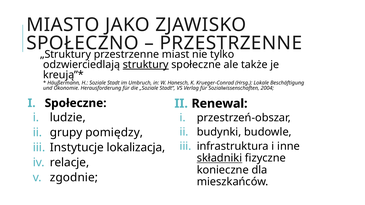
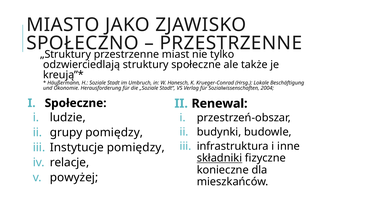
struktury underline: present -> none
Instytucje lokalizacja: lokalizacja -> pomiędzy
zgodnie: zgodnie -> powyżej
